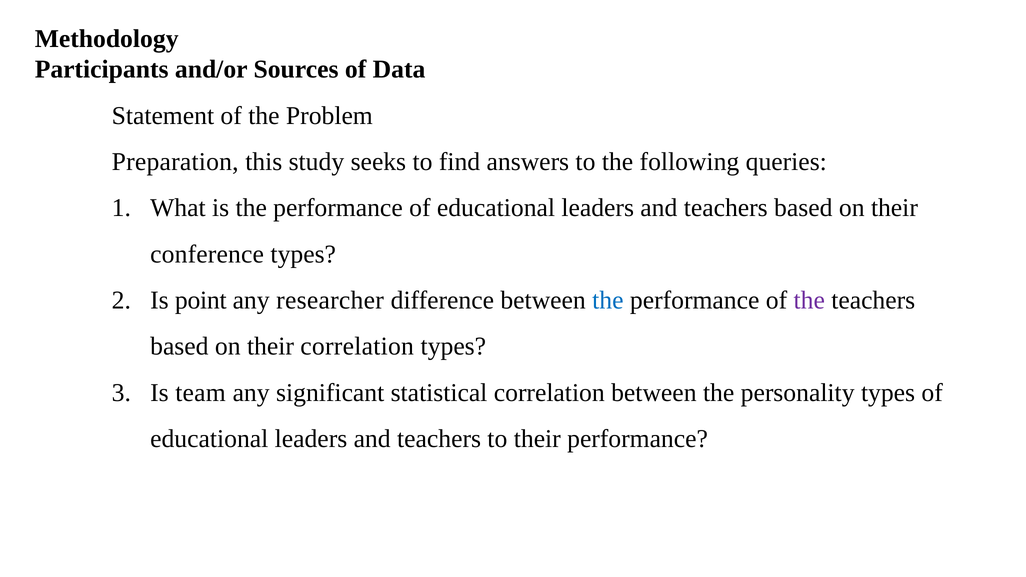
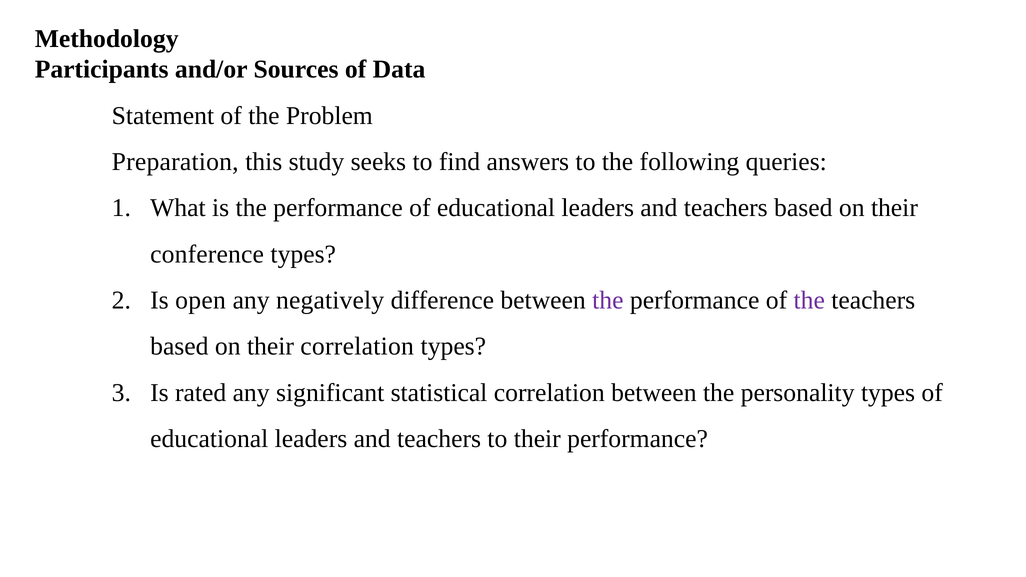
point: point -> open
researcher: researcher -> negatively
the at (608, 300) colour: blue -> purple
team: team -> rated
